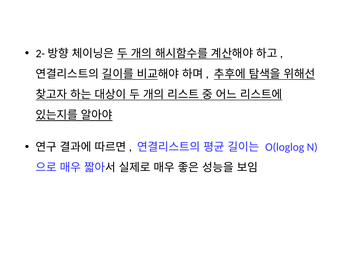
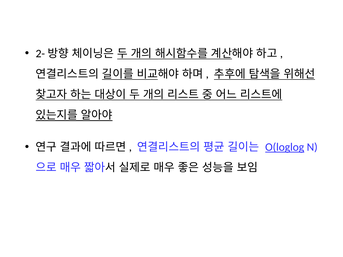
O(loglog underline: none -> present
